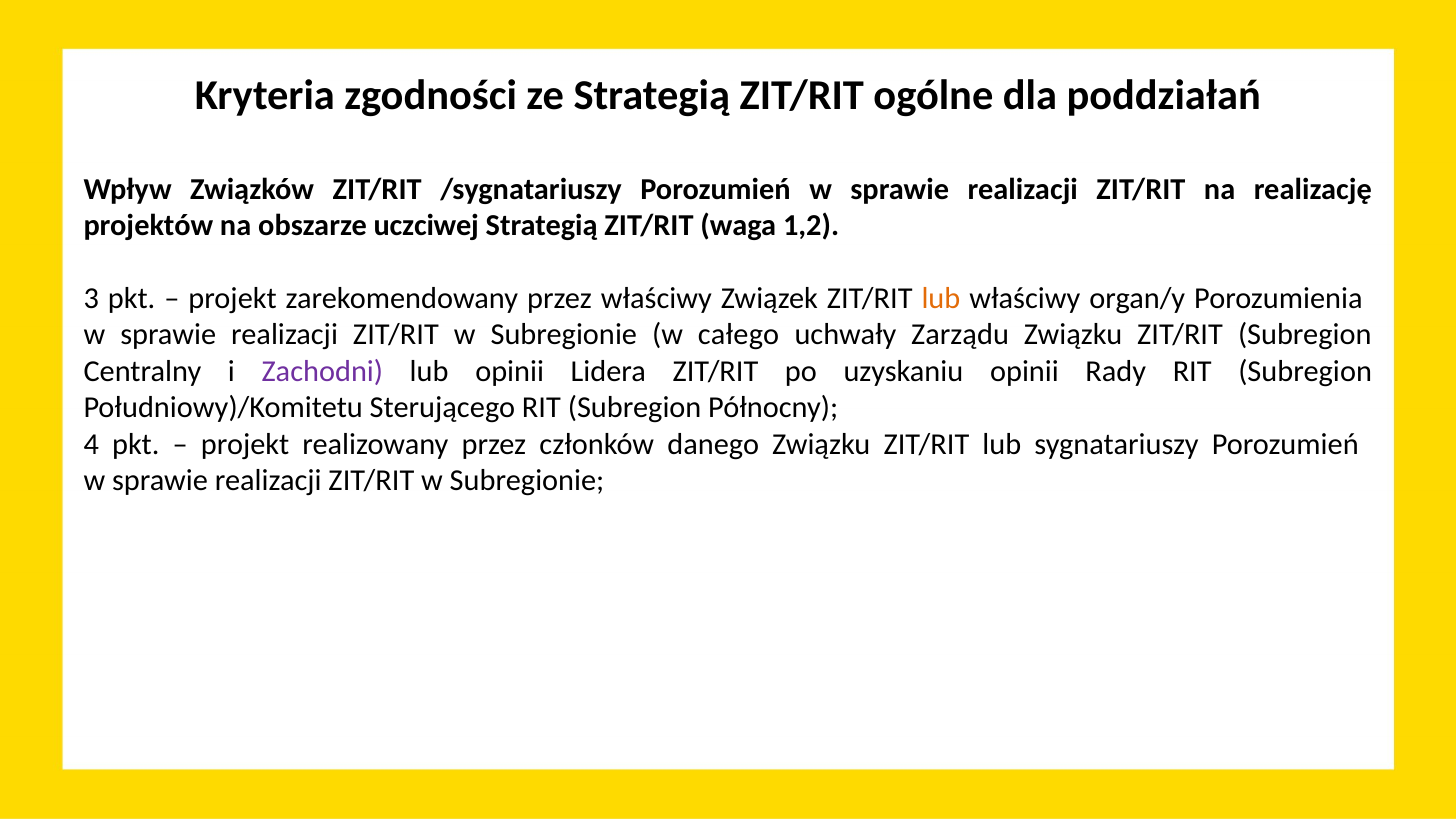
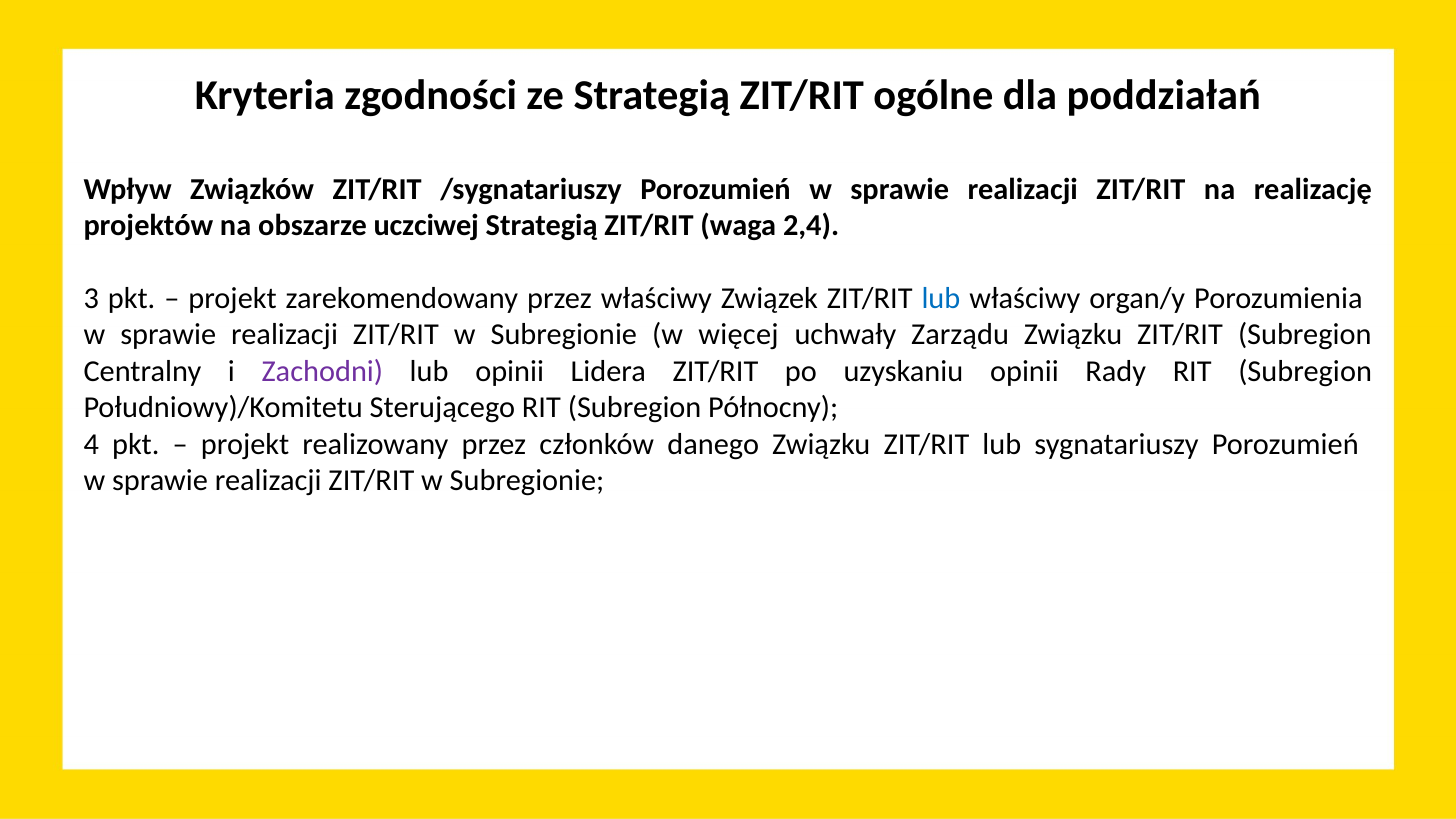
1,2: 1,2 -> 2,4
lub at (941, 298) colour: orange -> blue
całego: całego -> więcej
